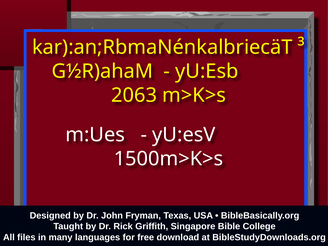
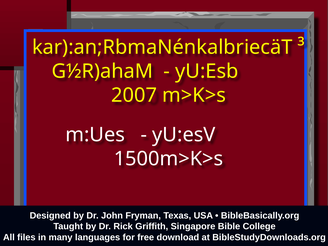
2063: 2063 -> 2007
